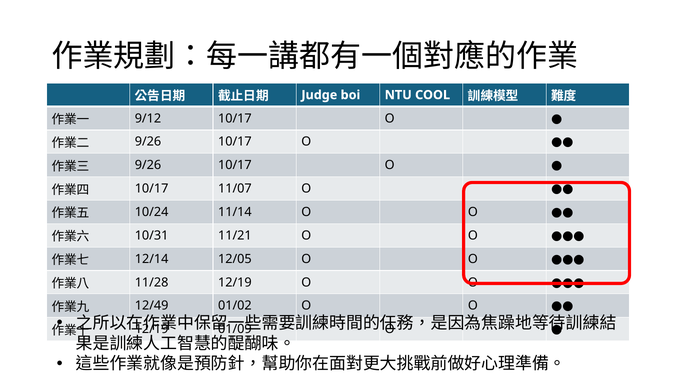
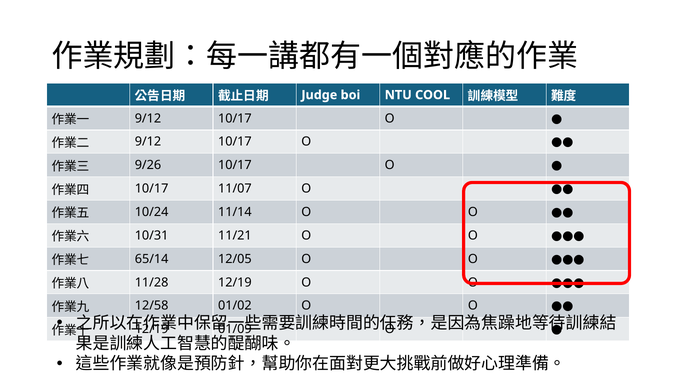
9/26 at (148, 142): 9/26 -> 9/12
12/14: 12/14 -> 65/14
12/49: 12/49 -> 12/58
